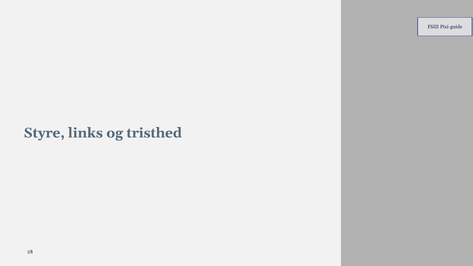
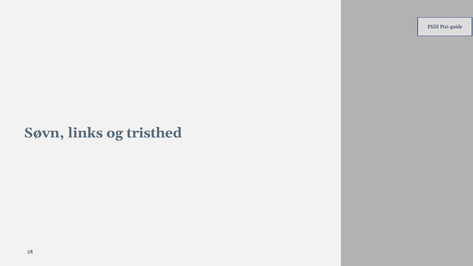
Styre: Styre -> Søvn
